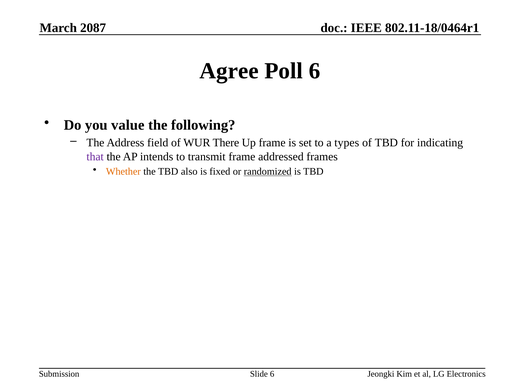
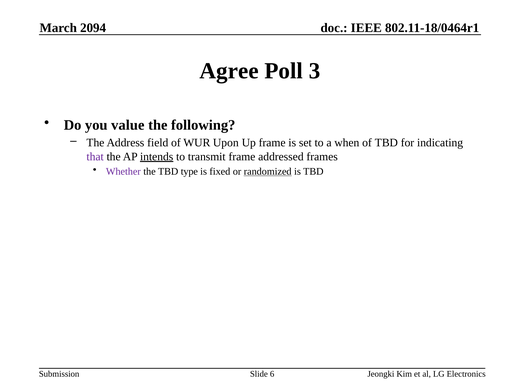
2087: 2087 -> 2094
Poll 6: 6 -> 3
There: There -> Upon
types: types -> when
intends underline: none -> present
Whether colour: orange -> purple
also: also -> type
